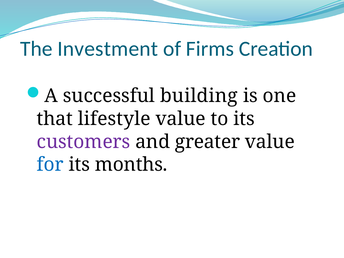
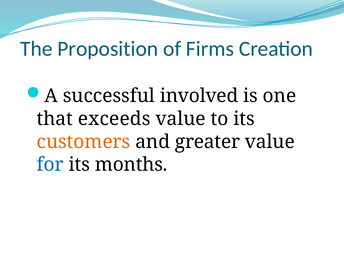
Investment: Investment -> Proposition
building: building -> involved
lifestyle: lifestyle -> exceeds
customers colour: purple -> orange
